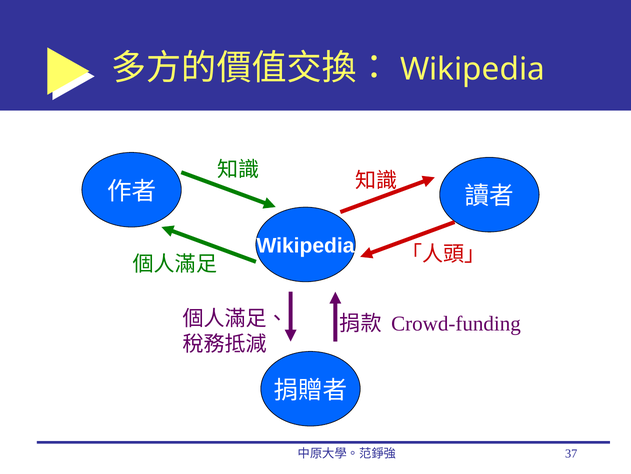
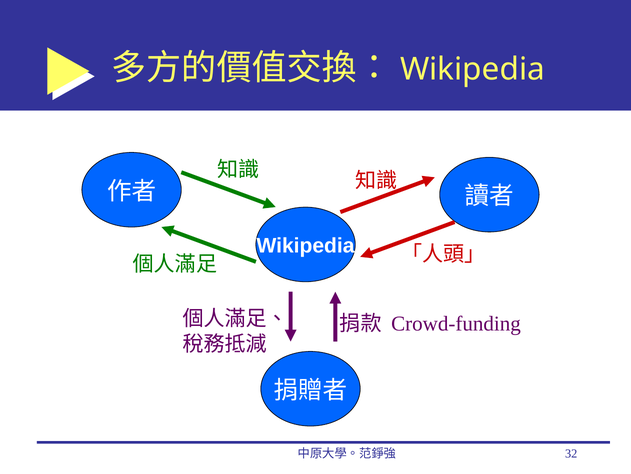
37: 37 -> 32
